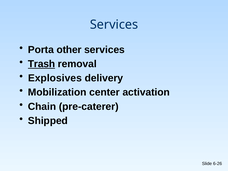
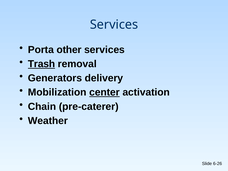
Explosives: Explosives -> Generators
center underline: none -> present
Shipped: Shipped -> Weather
